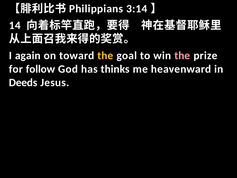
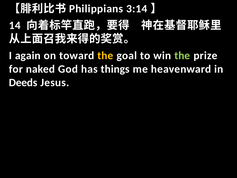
the at (182, 56) colour: pink -> light green
follow: follow -> naked
thinks: thinks -> things
